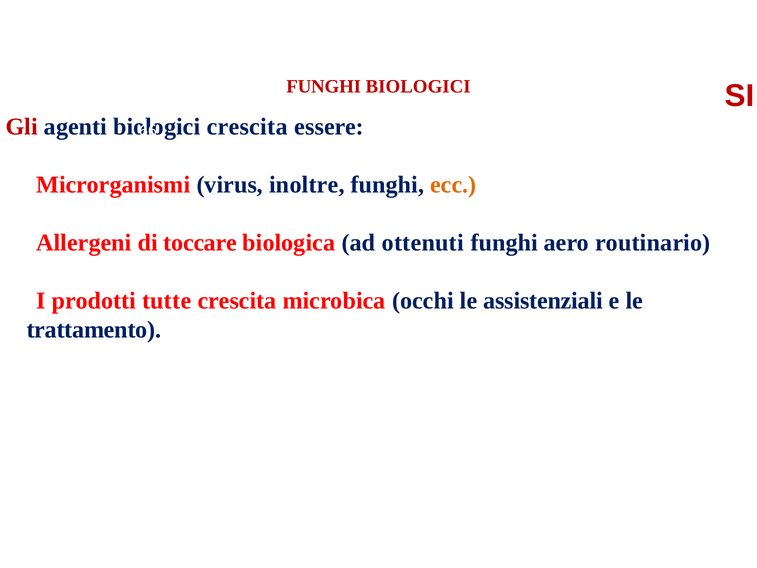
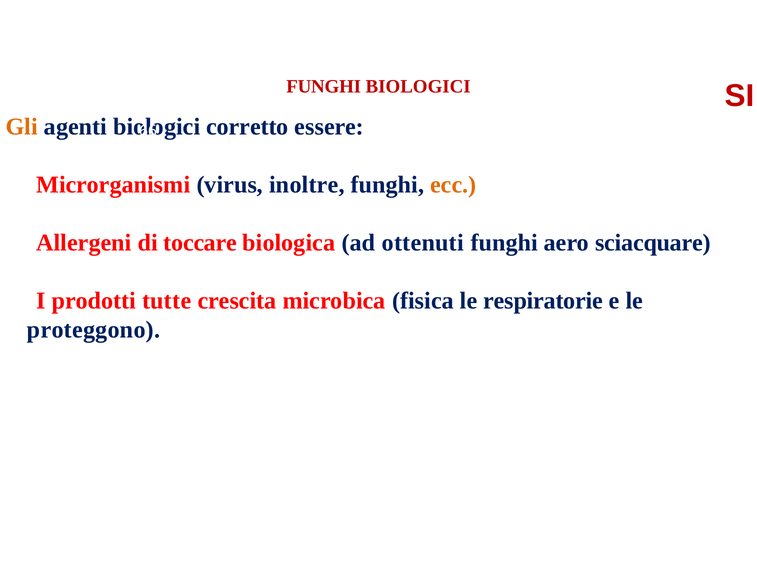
Gli colour: red -> orange
crescita at (247, 127): crescita -> corretto
routinario: routinario -> sciacquare
occhi: occhi -> fisica
assistenziali: assistenziali -> respiratorie
trattamento: trattamento -> proteggono
